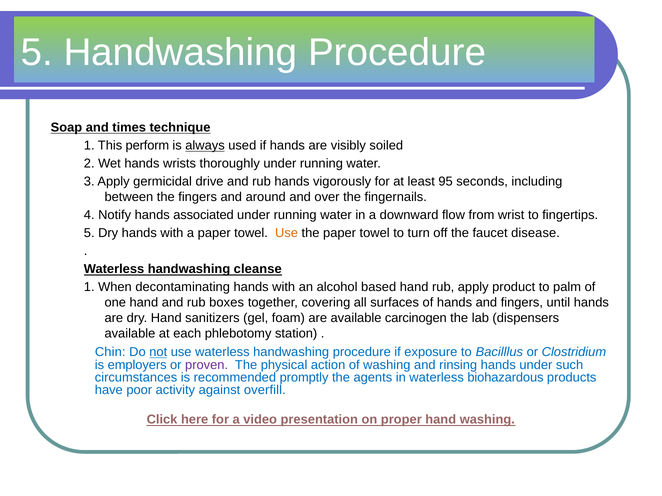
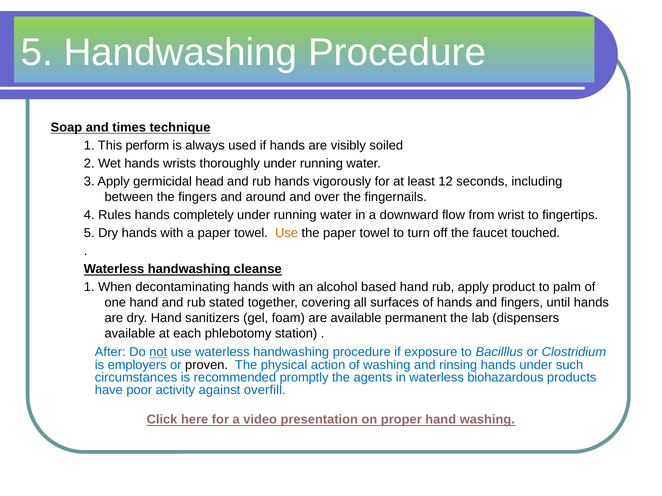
always underline: present -> none
drive: drive -> head
95: 95 -> 12
Notify: Notify -> Rules
associated: associated -> completely
disease: disease -> touched
boxes: boxes -> stated
carcinogen: carcinogen -> permanent
Chin: Chin -> After
proven colour: purple -> black
